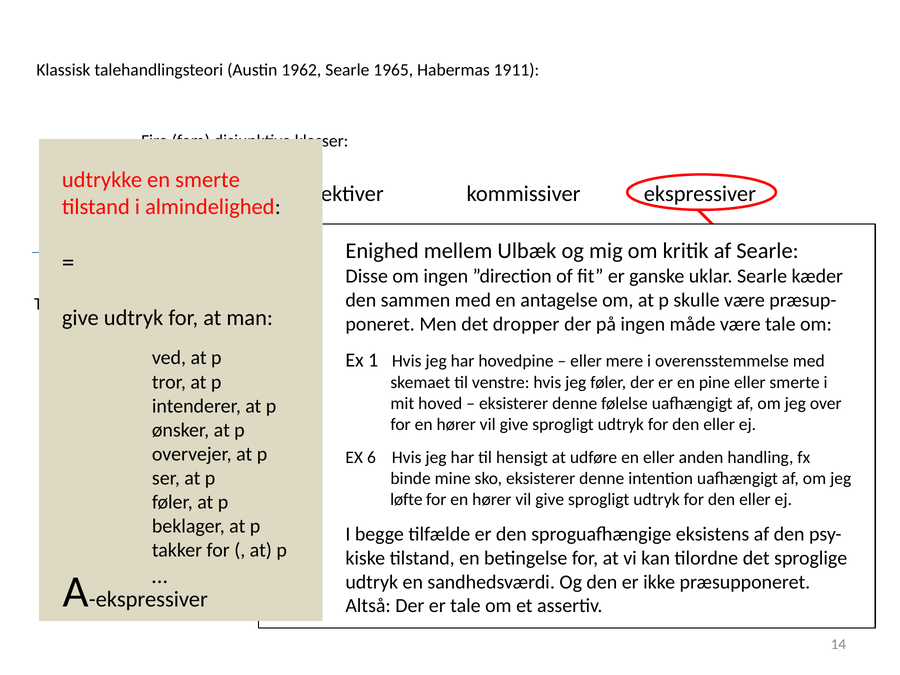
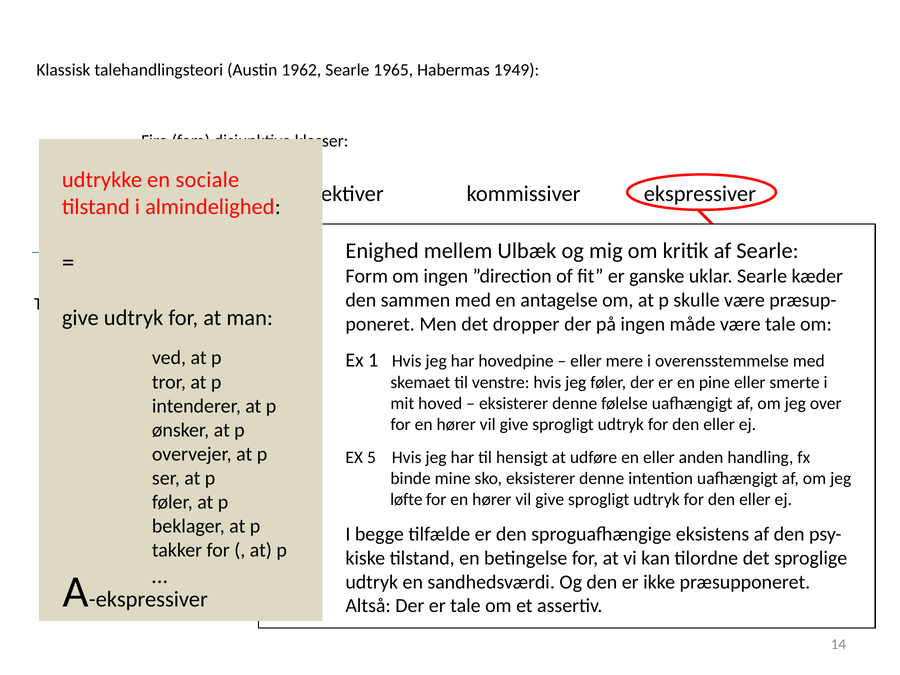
1911: 1911 -> 1949
smerte at (208, 180): smerte -> sociale
Disse: Disse -> Form
6: 6 -> 5
